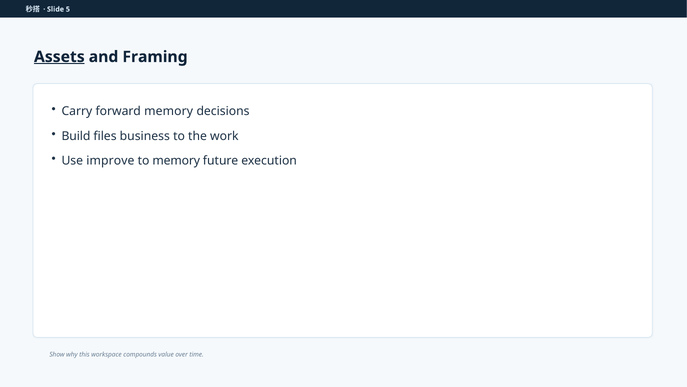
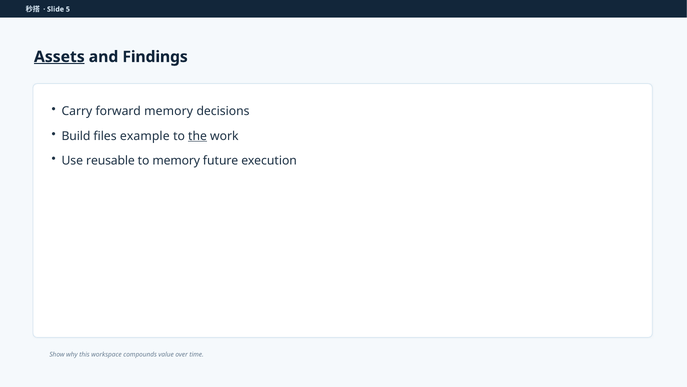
Framing: Framing -> Findings
business: business -> example
the underline: none -> present
improve: improve -> reusable
